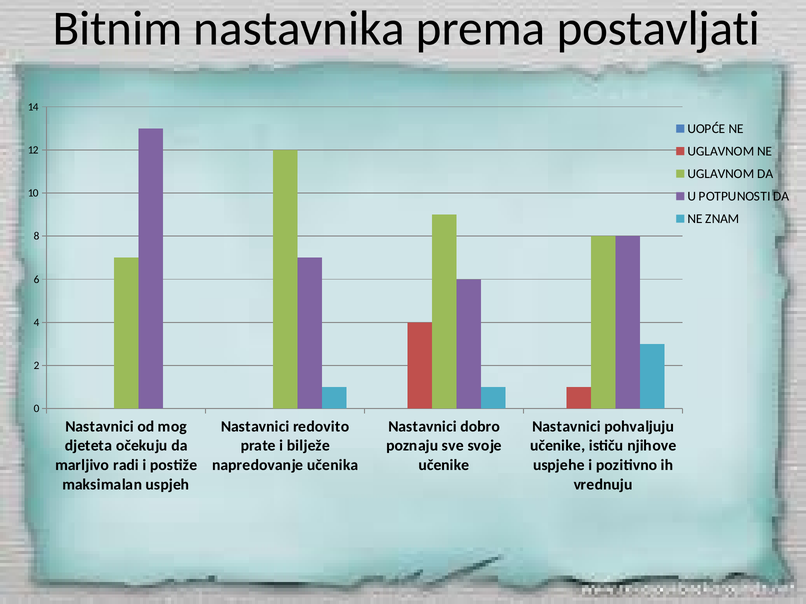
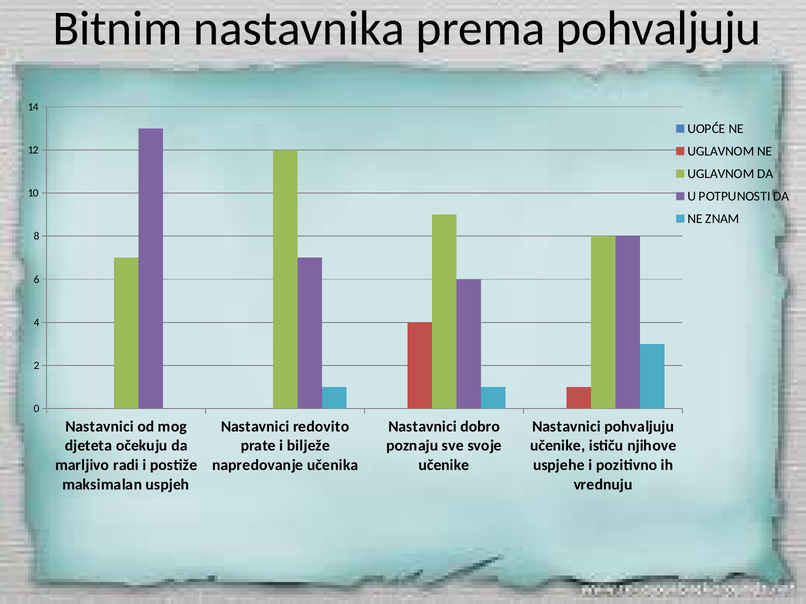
prema postavljati: postavljati -> pohvaljuju
